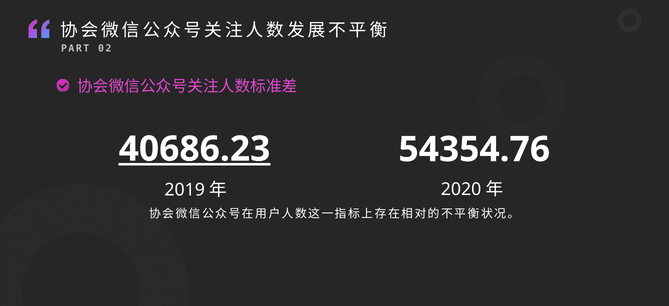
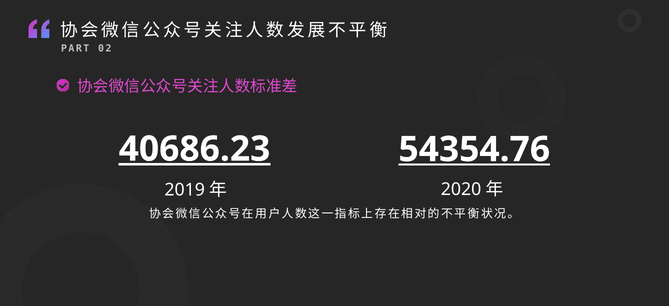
54354.76 underline: none -> present
